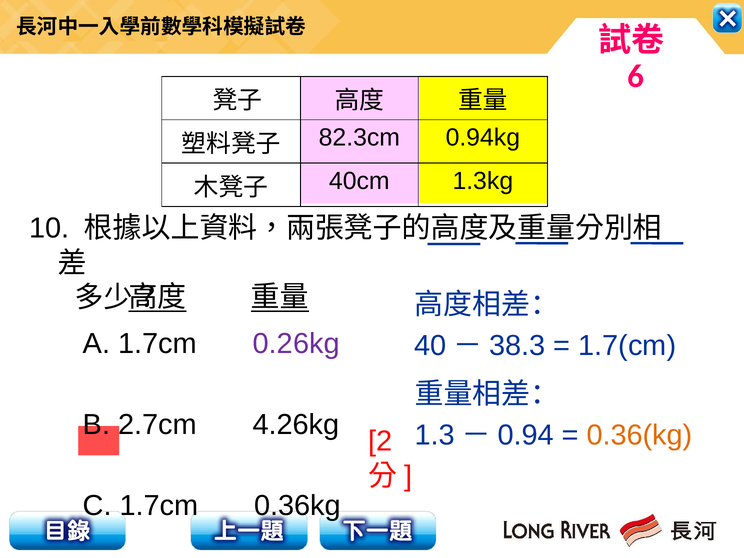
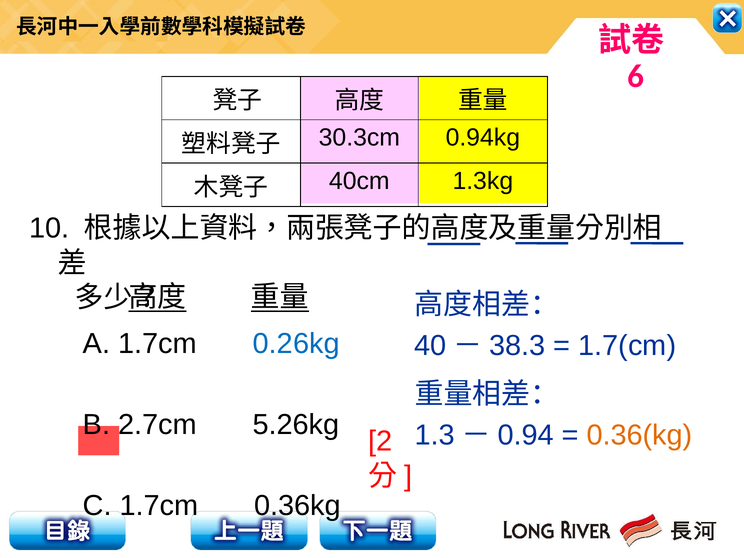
82.3cm: 82.3cm -> 30.3cm
0.26kg colour: purple -> blue
4.26kg: 4.26kg -> 5.26kg
